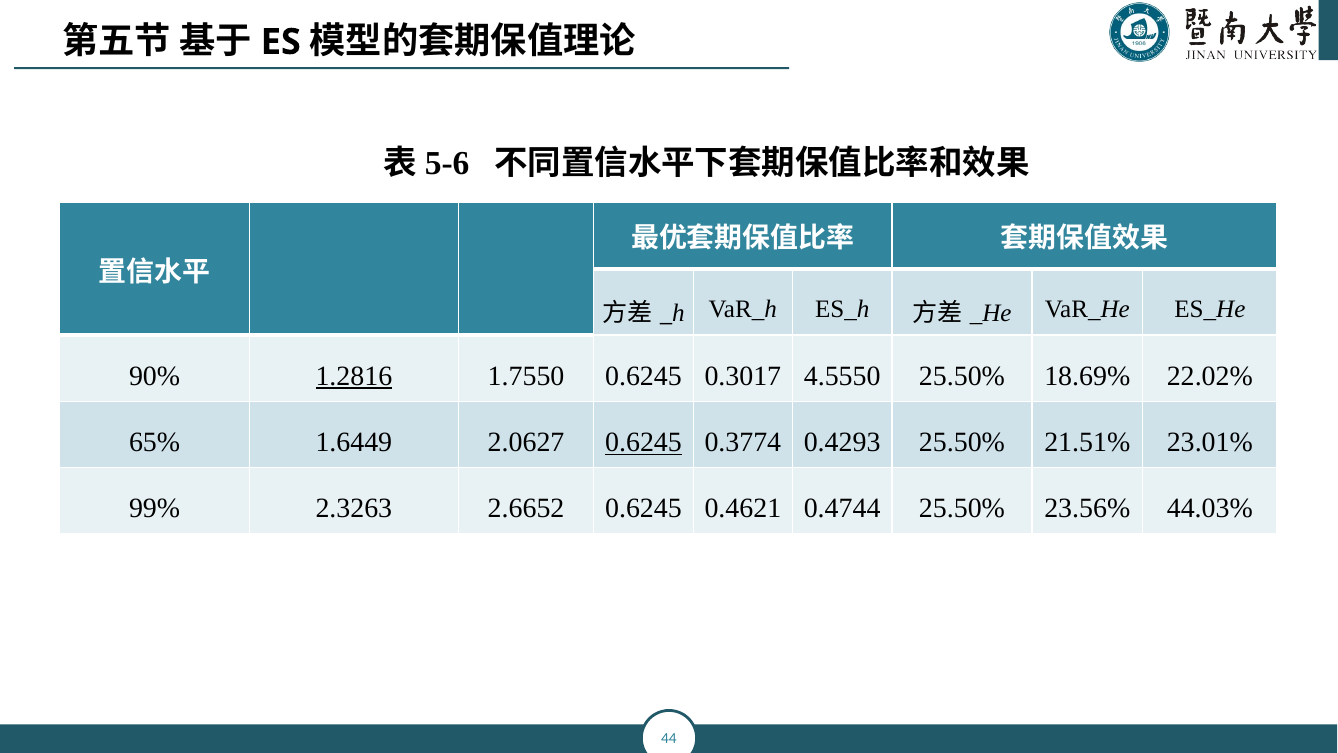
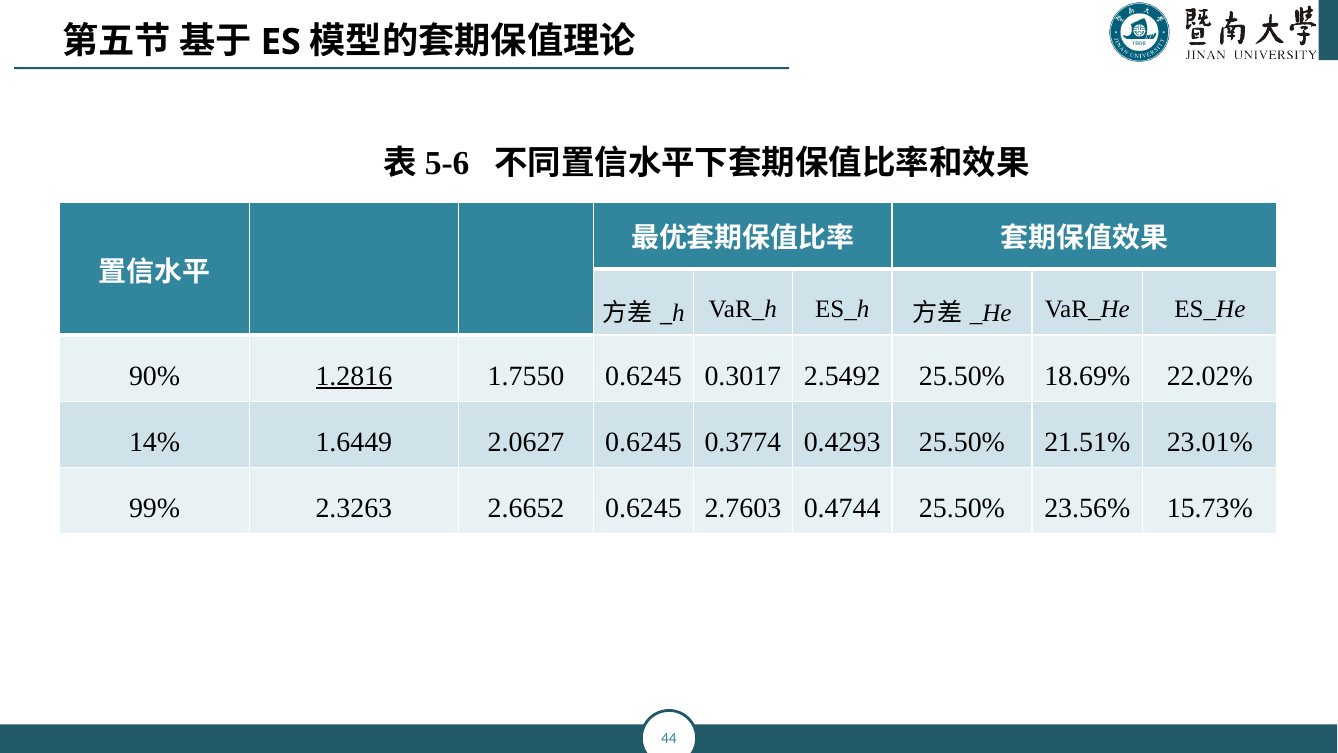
4.5550: 4.5550 -> 2.5492
65%: 65% -> 14%
0.6245 at (643, 442) underline: present -> none
0.4621: 0.4621 -> 2.7603
44.03%: 44.03% -> 15.73%
